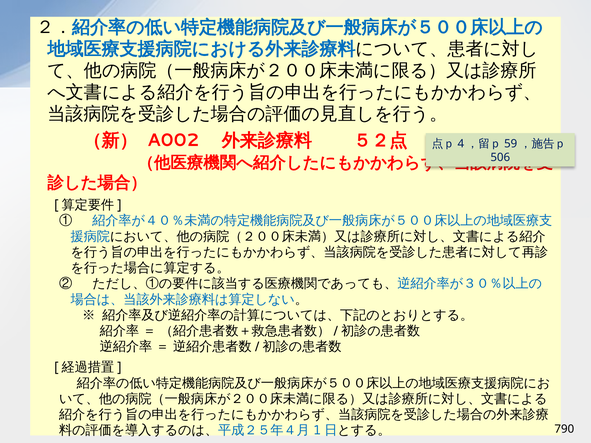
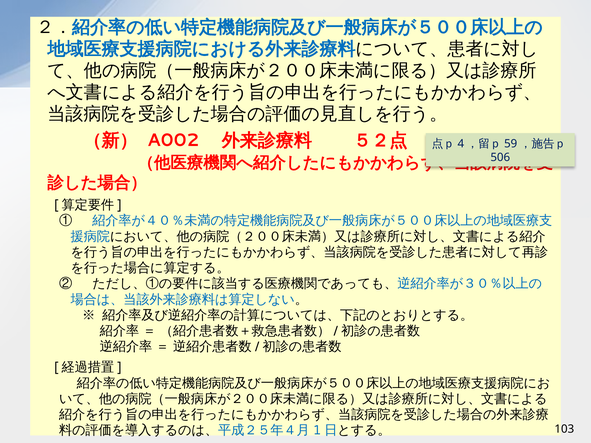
790: 790 -> 103
